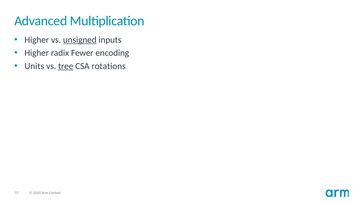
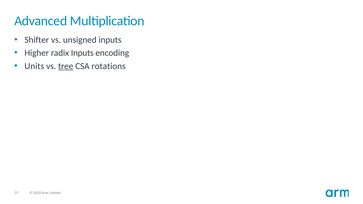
Higher at (37, 40): Higher -> Shifter
unsigned underline: present -> none
radix Fewer: Fewer -> Inputs
